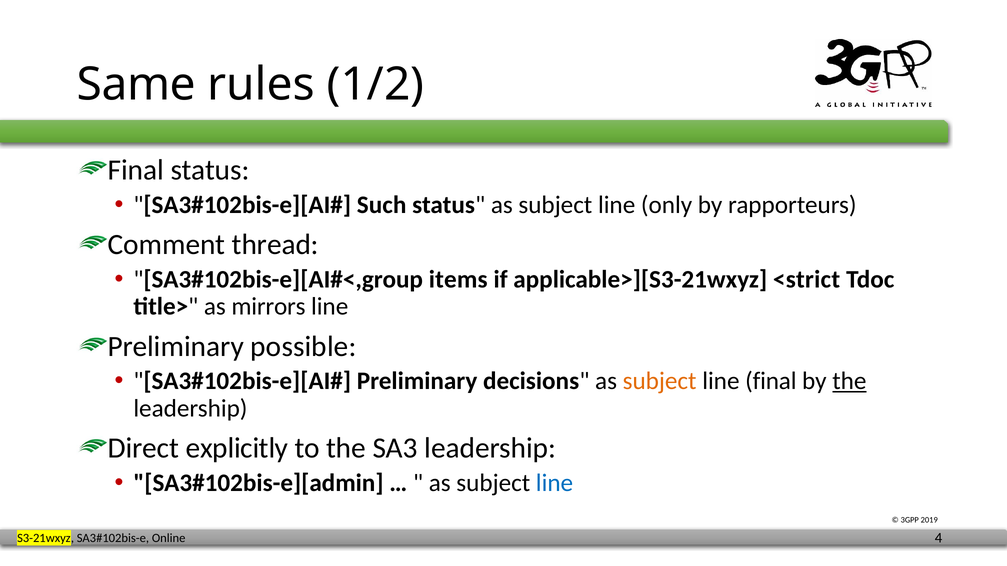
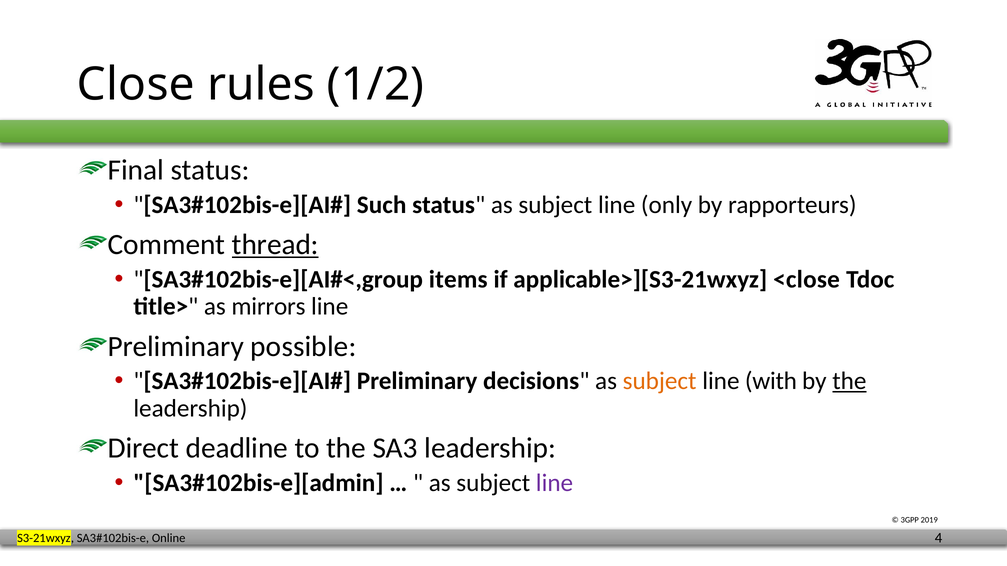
Same: Same -> Close
thread underline: none -> present
<strict: <strict -> <close
line final: final -> with
explicitly: explicitly -> deadline
line at (554, 483) colour: blue -> purple
